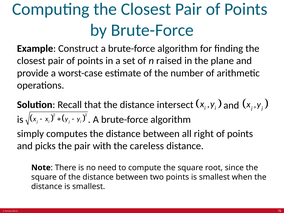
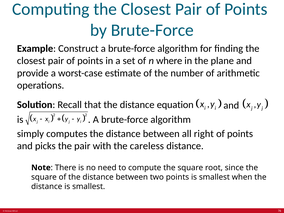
raised: raised -> where
intersect: intersect -> equation
